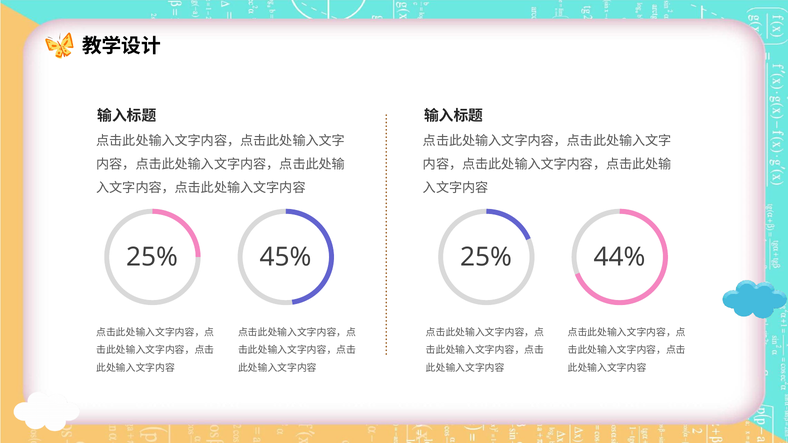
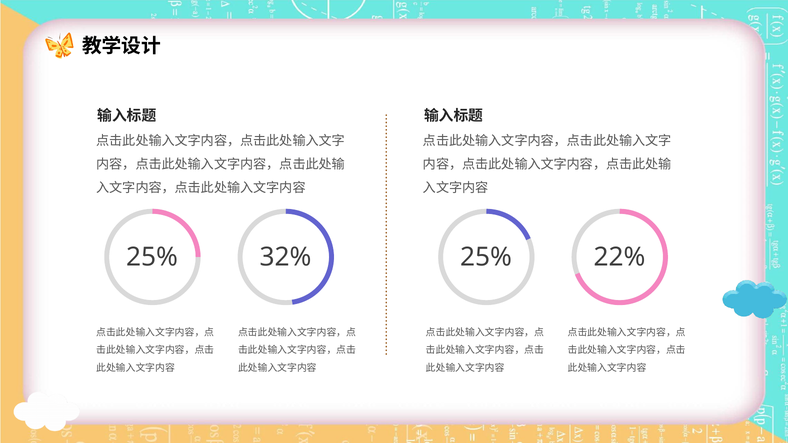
45%: 45% -> 32%
44%: 44% -> 22%
